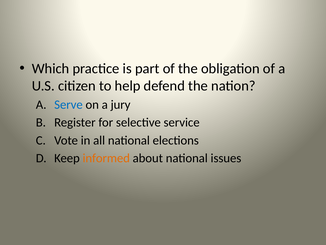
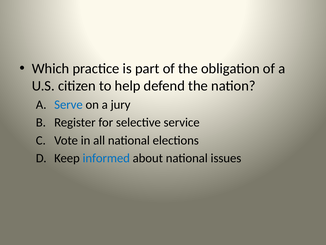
informed colour: orange -> blue
